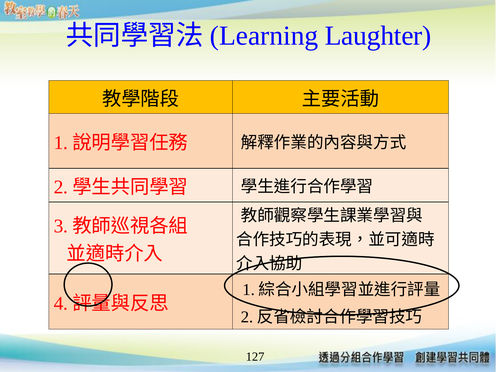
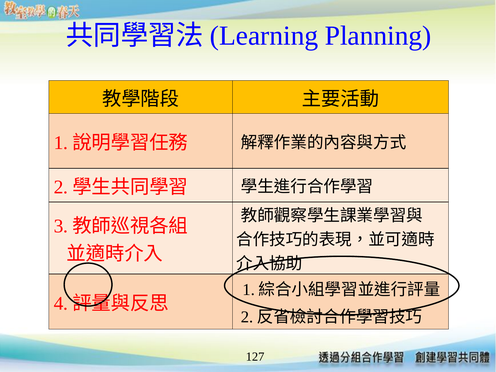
Laughter: Laughter -> Planning
